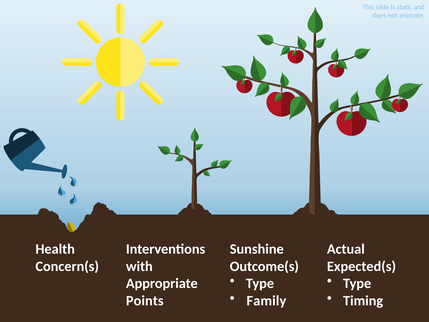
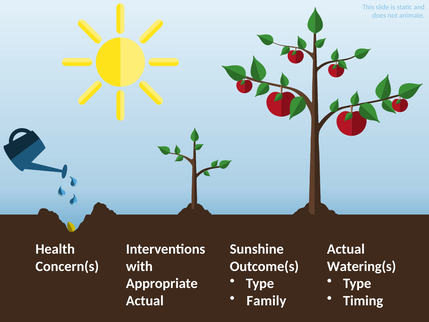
Expected(s: Expected(s -> Watering(s
Points at (145, 300): Points -> Actual
